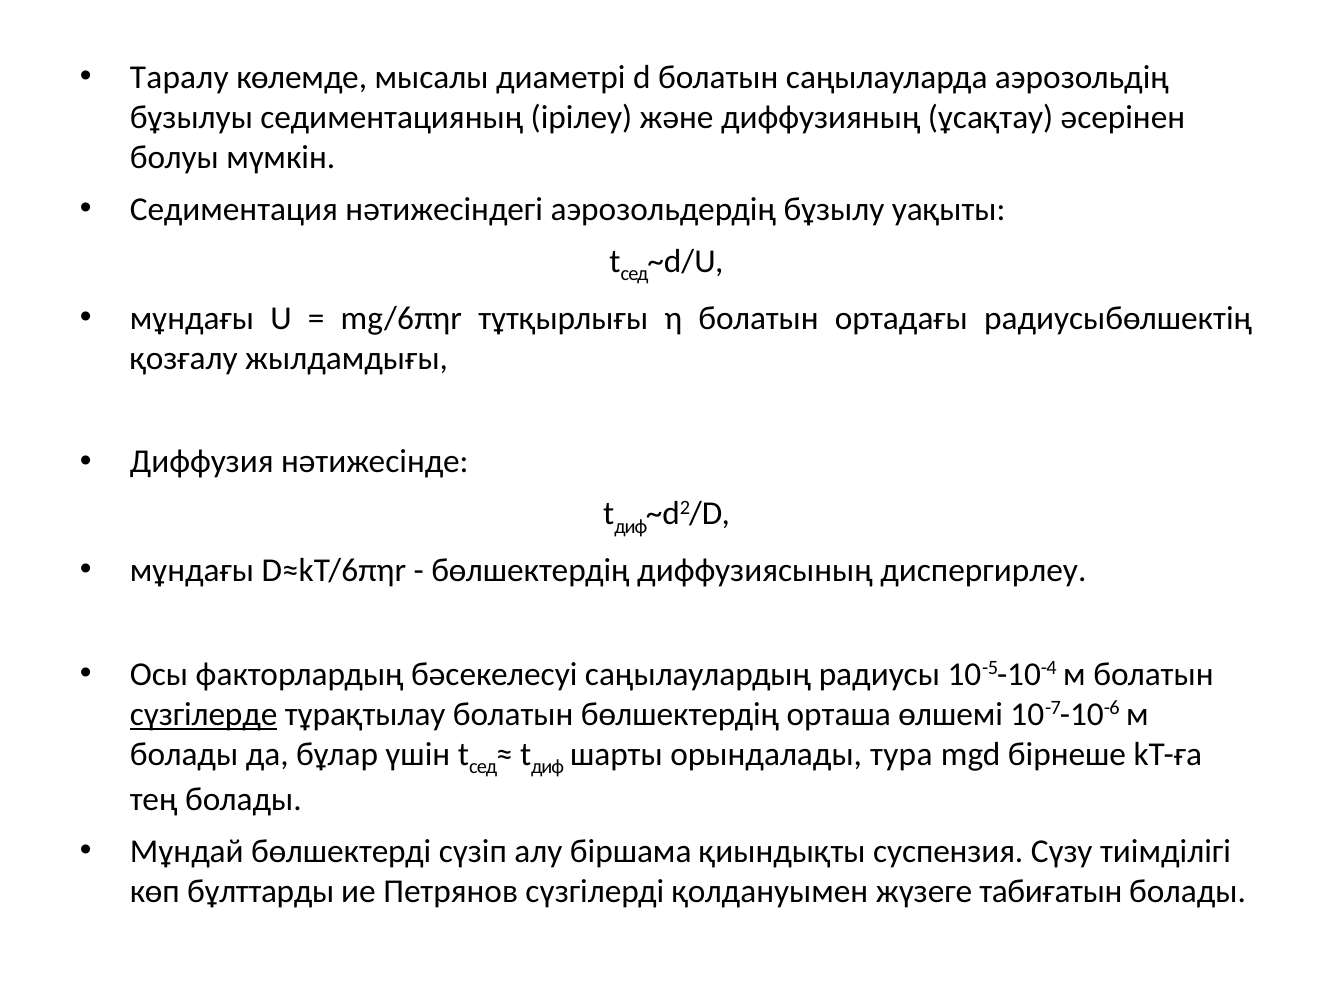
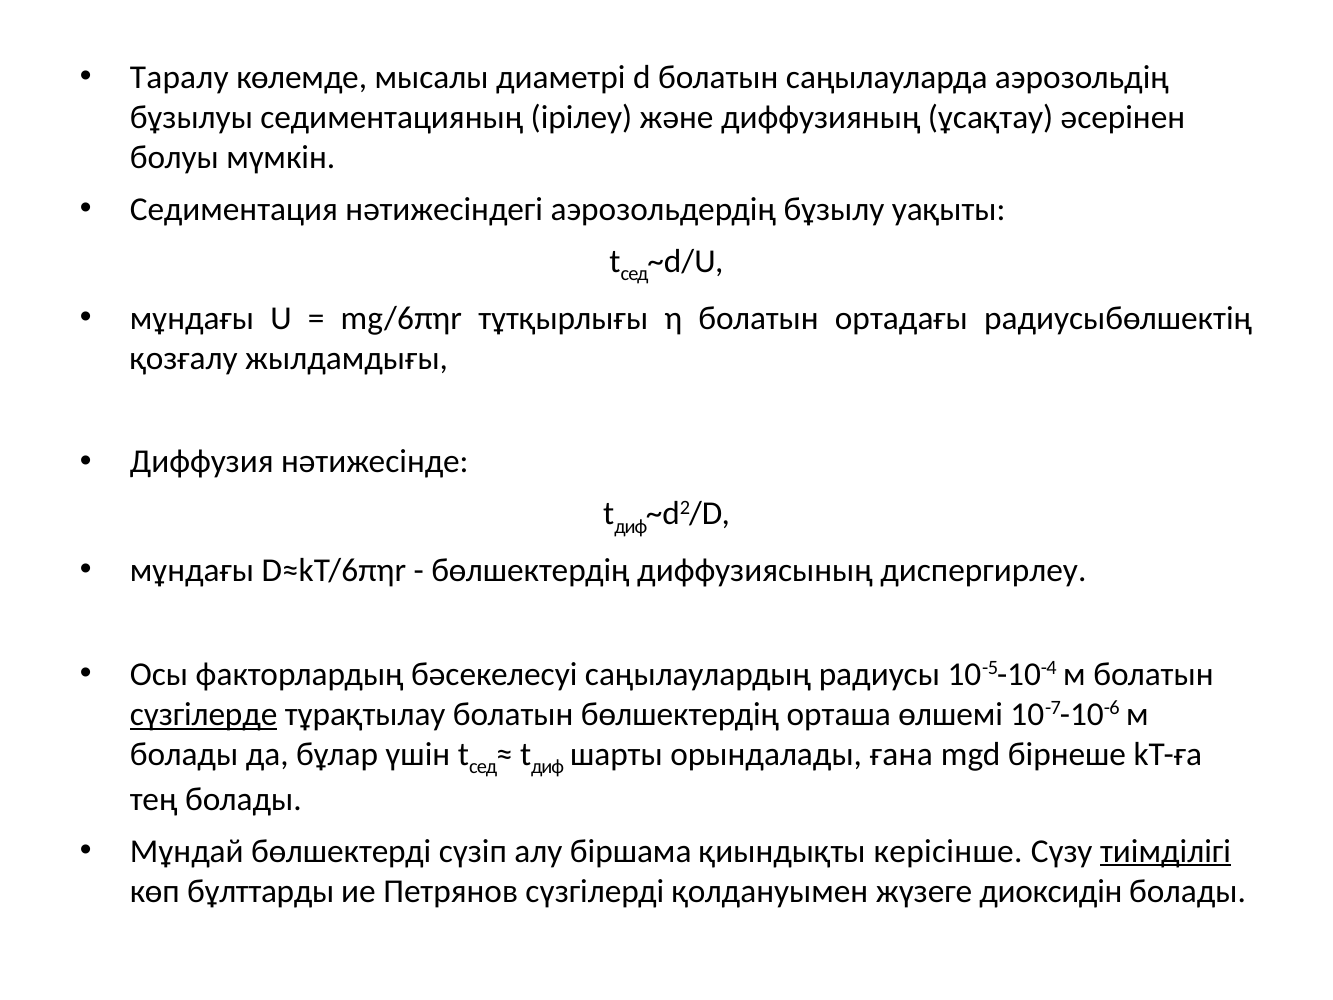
тура: тура -> ғана
суспензия: суспензия -> керісінше
тиімділігі underline: none -> present
табиғатын: табиғатын -> диоксидін
